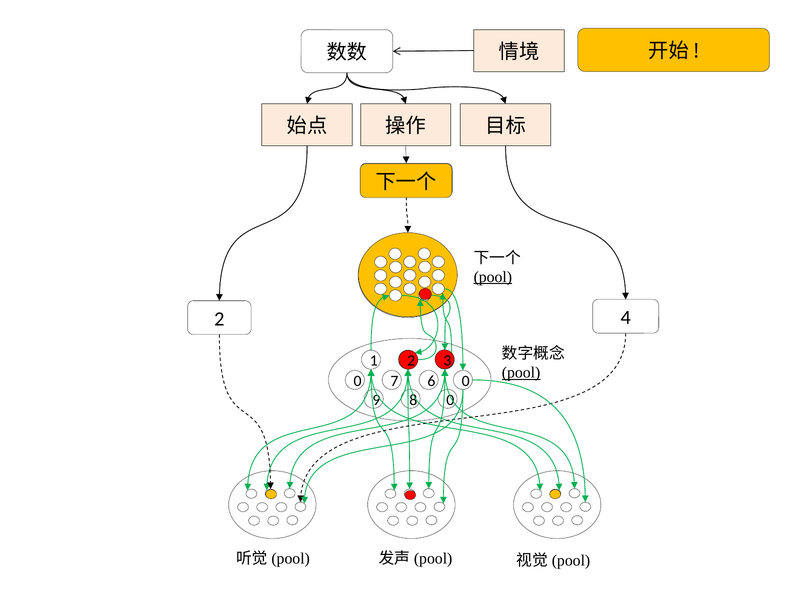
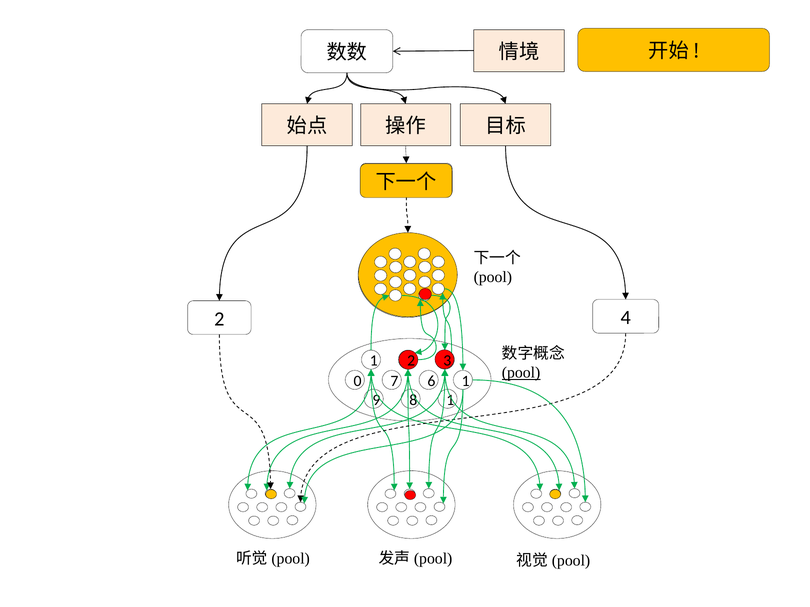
pool at (493, 277) underline: present -> none
0 0: 0 -> 1
9 0: 0 -> 1
